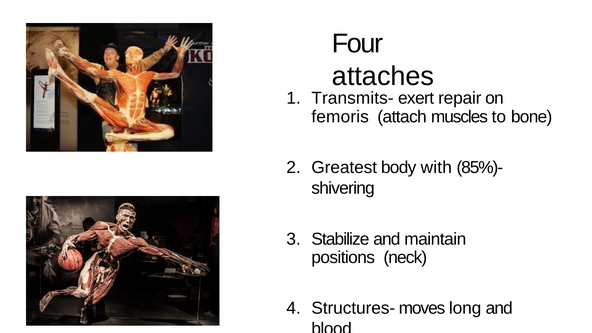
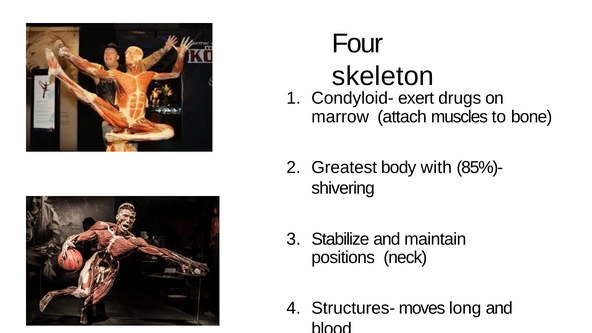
attaches: attaches -> skeleton
Transmits-: Transmits- -> Condyloid-
repair: repair -> drugs
femoris: femoris -> marrow
